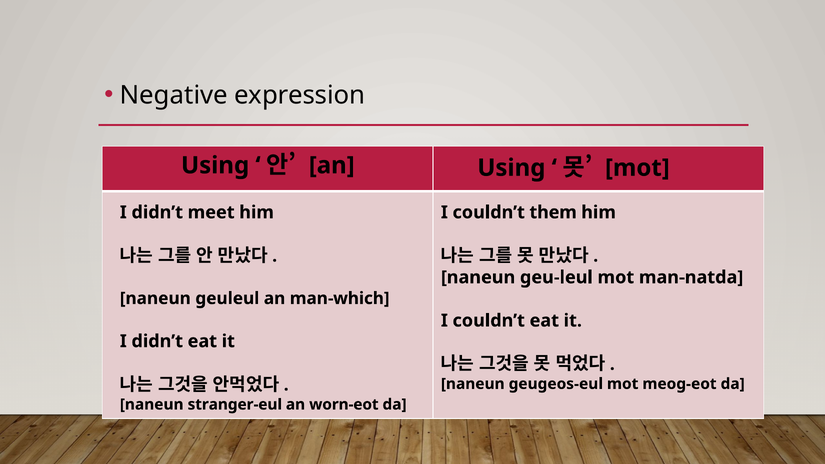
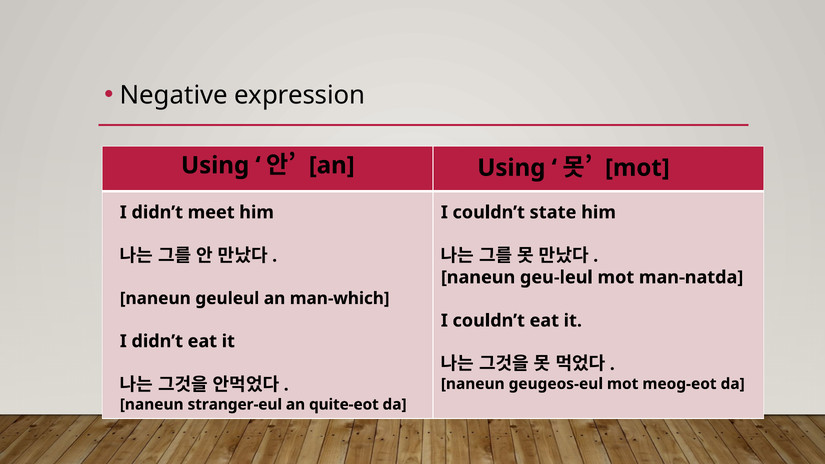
them: them -> state
worn-eot: worn-eot -> quite-eot
